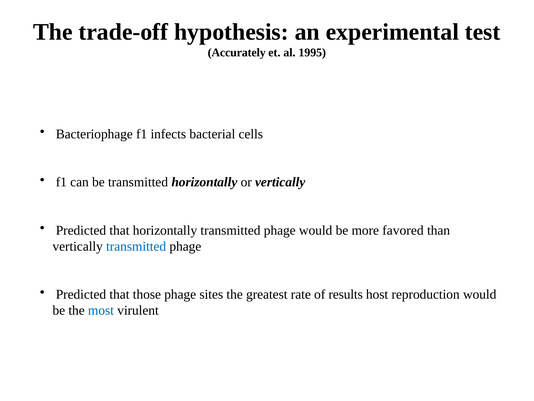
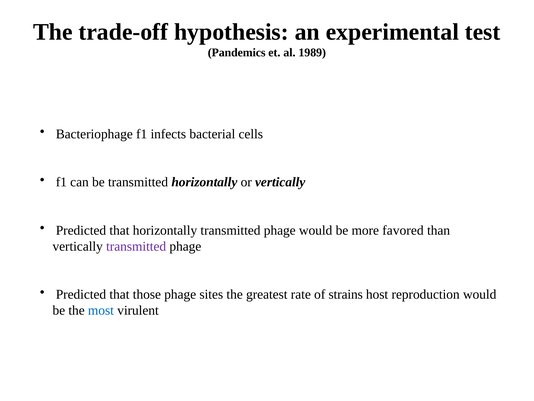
Accurately: Accurately -> Pandemics
1995: 1995 -> 1989
transmitted at (136, 246) colour: blue -> purple
results: results -> strains
